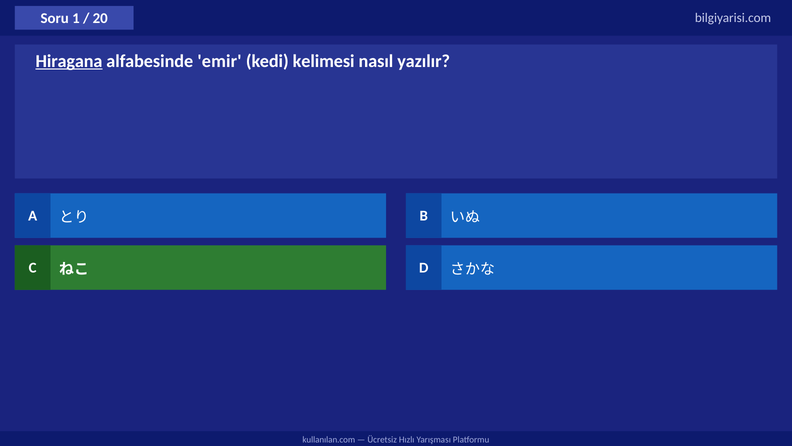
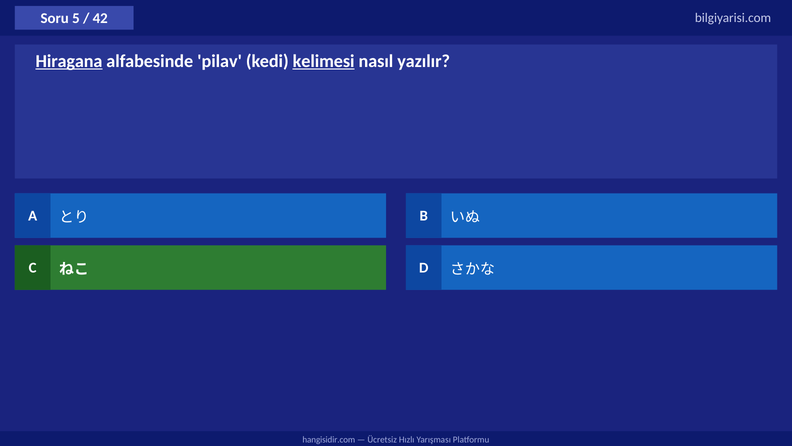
1: 1 -> 5
20: 20 -> 42
emir: emir -> pilav
kelimesi underline: none -> present
kullanılan.com: kullanılan.com -> hangisidir.com
